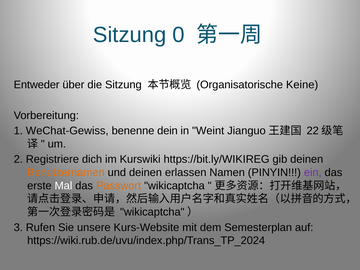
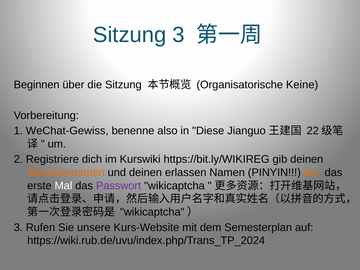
Sitzung 0: 0 -> 3
Entweder: Entweder -> Beginnen
dein: dein -> also
Weint: Weint -> Diese
ein colour: purple -> orange
Passwort colour: orange -> purple
